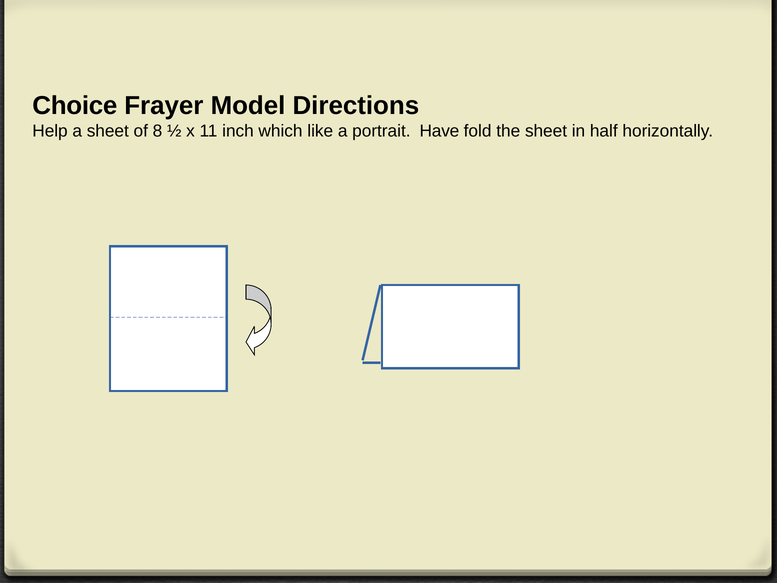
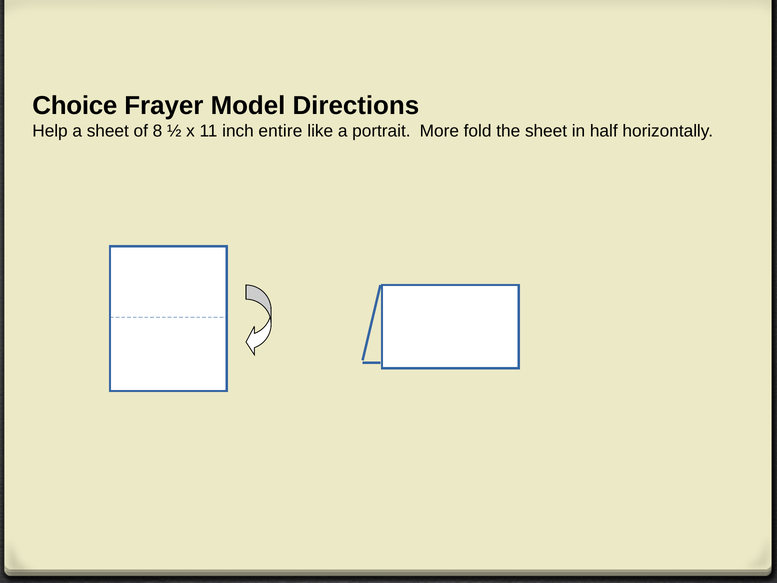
which: which -> entire
Have: Have -> More
